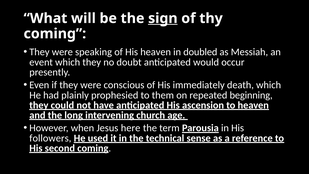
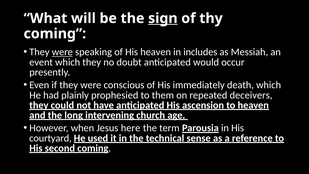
were at (62, 52) underline: none -> present
doubled: doubled -> includes
beginning: beginning -> deceivers
followers: followers -> courtyard
